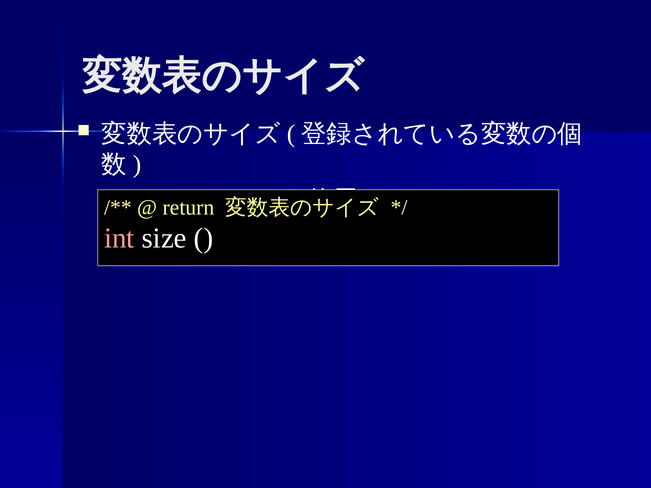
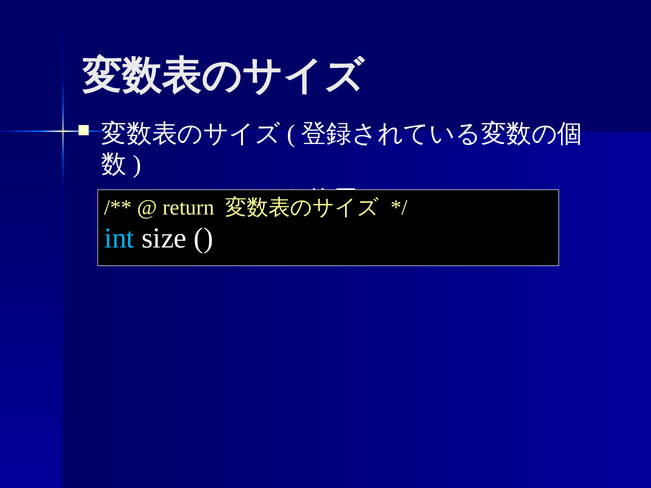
int colour: pink -> light blue
